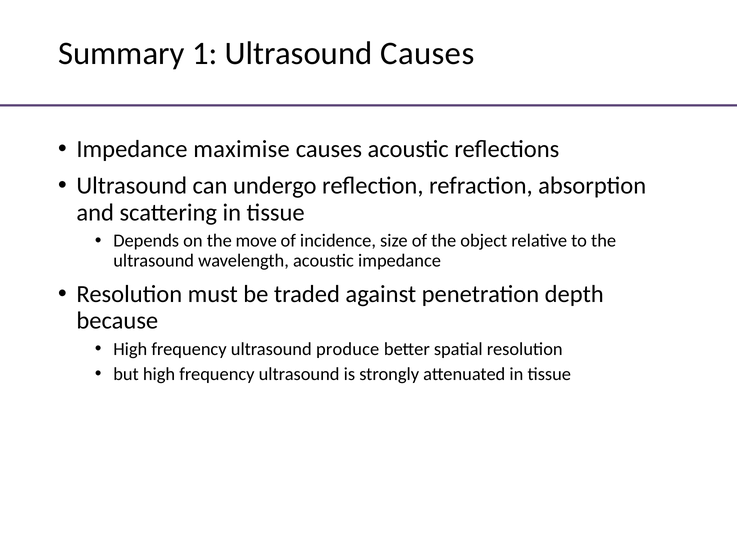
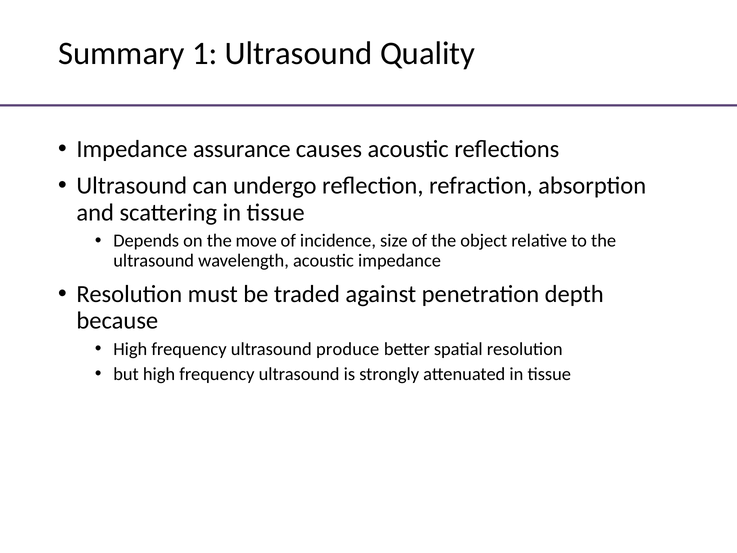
Ultrasound Causes: Causes -> Quality
maximise: maximise -> assurance
